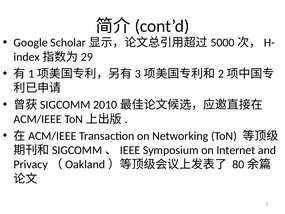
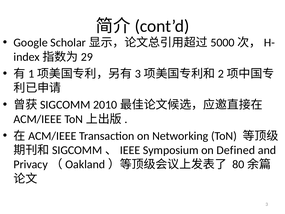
Internet: Internet -> Defined
